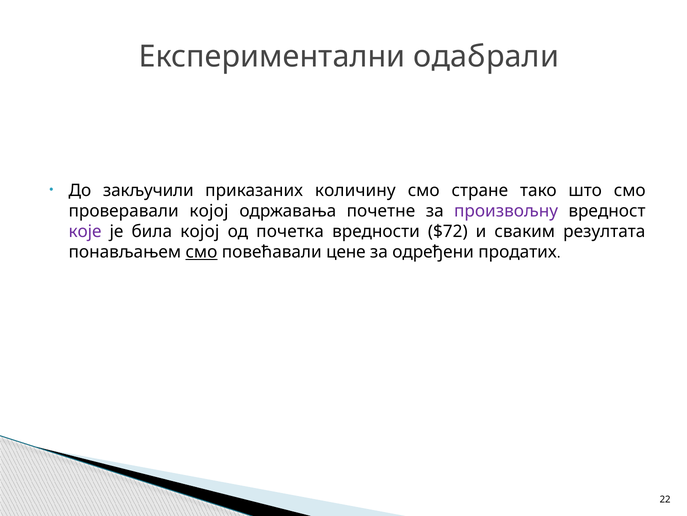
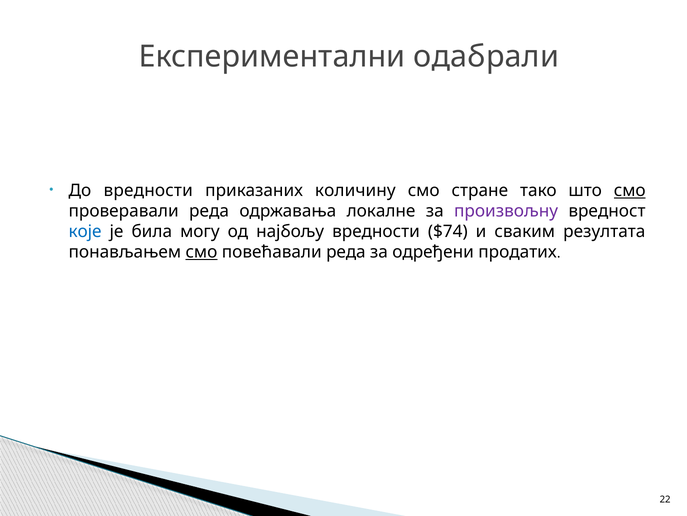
До закључили: закључили -> вредности
смо at (630, 190) underline: none -> present
проверавали којој: којој -> реда
почетне: почетне -> локалне
које colour: purple -> blue
била којој: којој -> могу
почетка: почетка -> најбољу
$72: $72 -> $74
повећавали цене: цене -> реда
